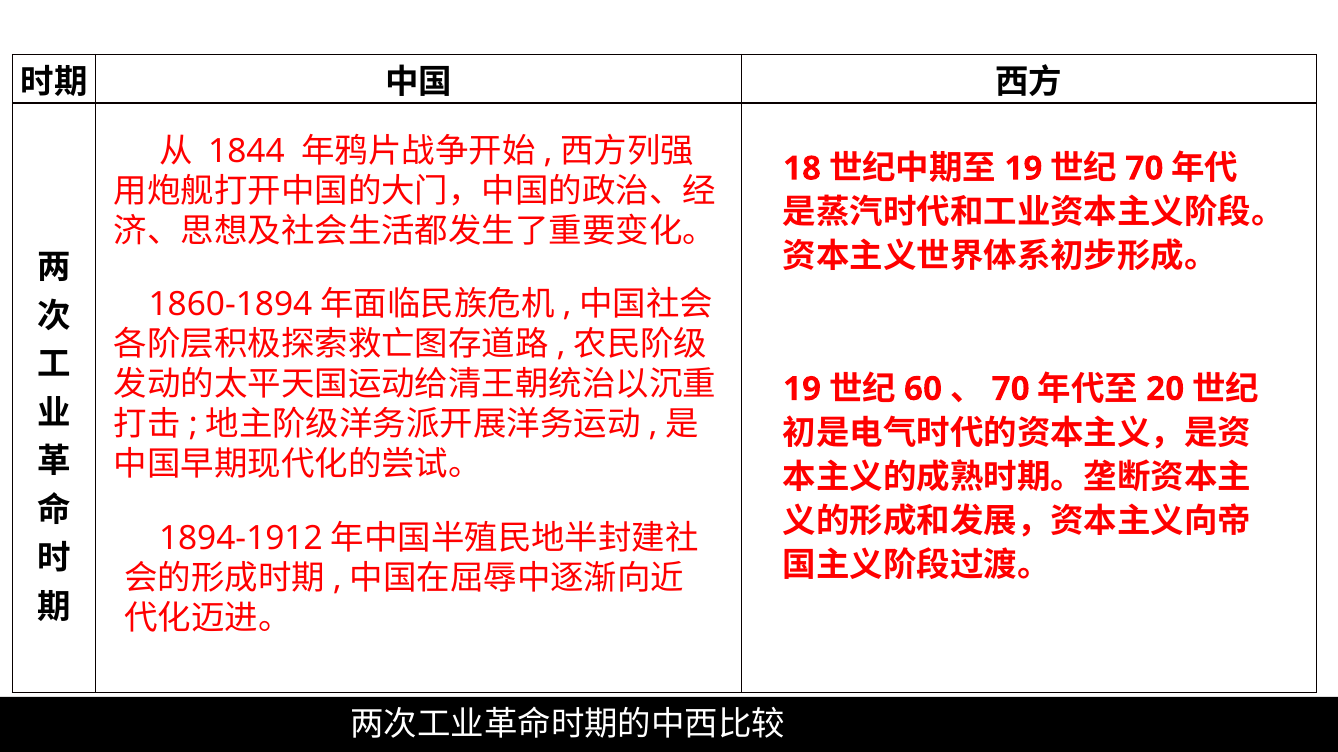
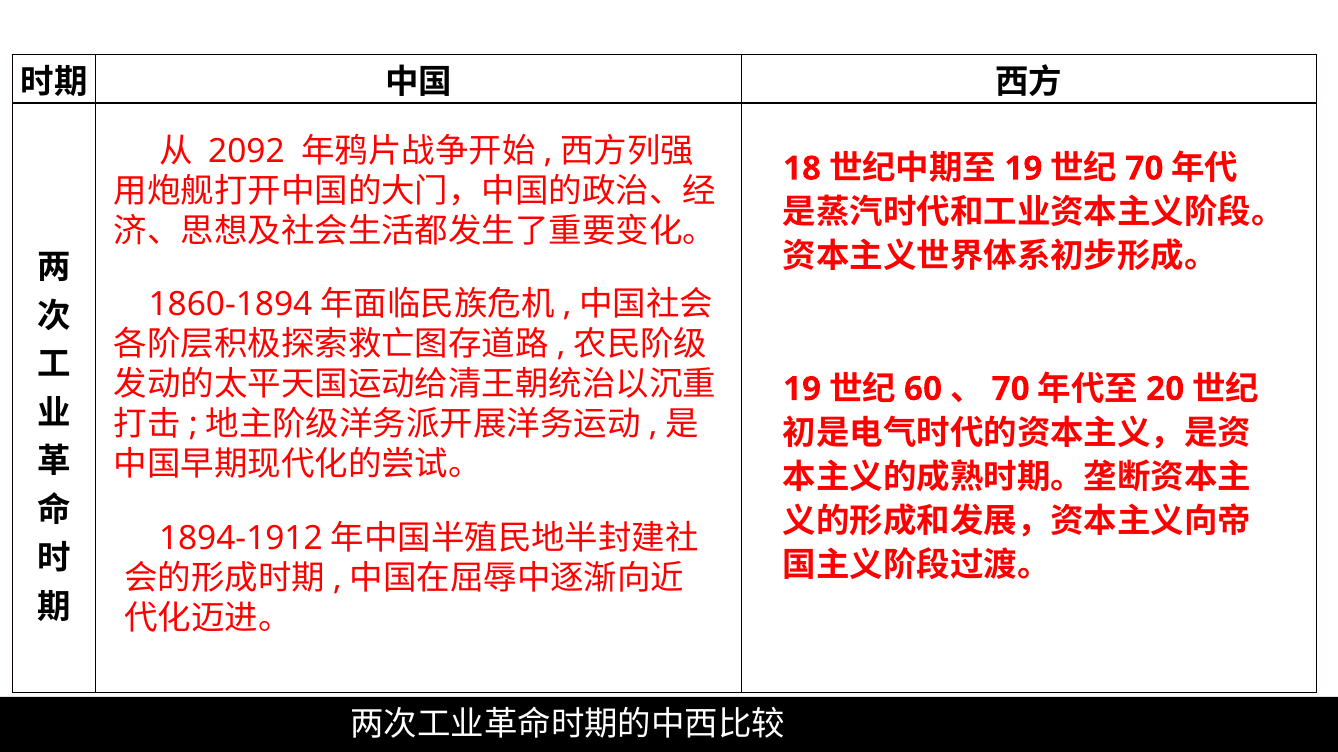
1844: 1844 -> 2092
